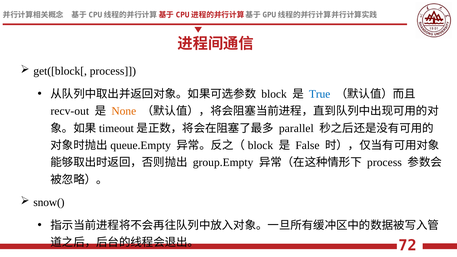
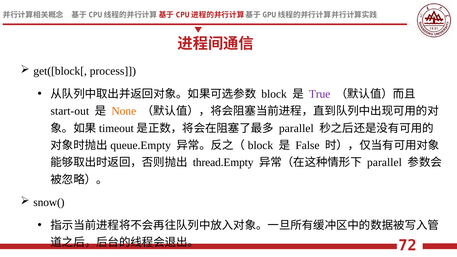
True colour: blue -> purple
recv-out: recv-out -> start-out
group.Empty: group.Empty -> thread.Empty
process at (384, 163): process -> parallel
